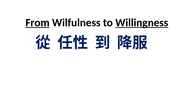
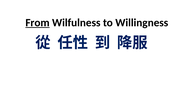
Willingness underline: present -> none
